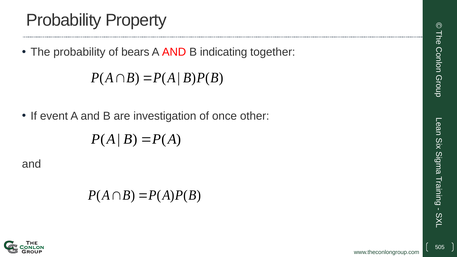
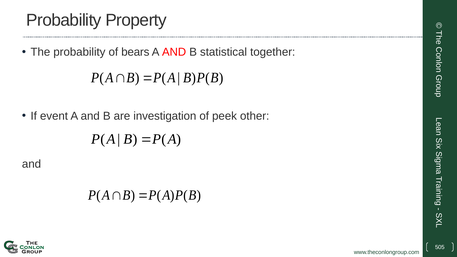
indicating: indicating -> statistical
once: once -> peek
